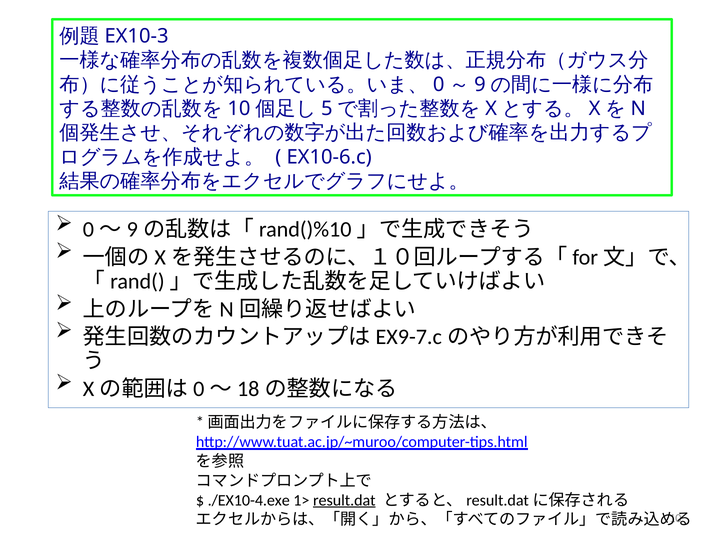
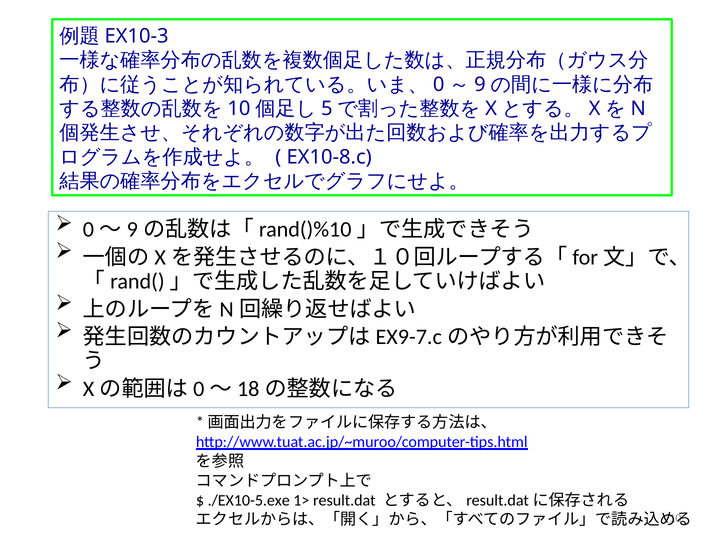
EX10-6.c: EX10-6.c -> EX10-8.c
./EX10-4.exe: ./EX10-4.exe -> ./EX10-5.exe
result.dat underline: present -> none
